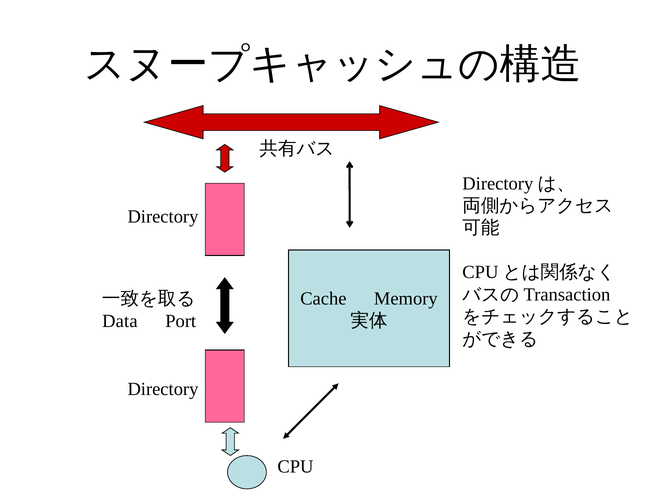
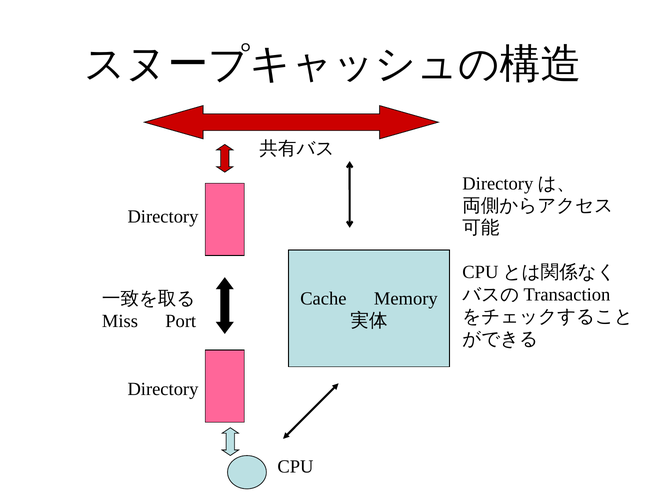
Data: Data -> Miss
